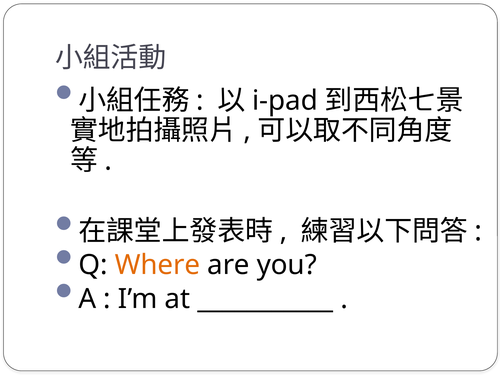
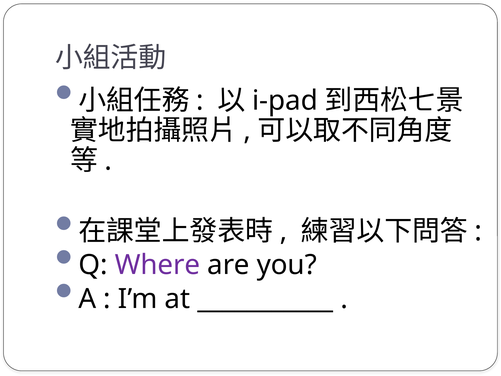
Where colour: orange -> purple
